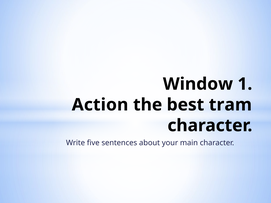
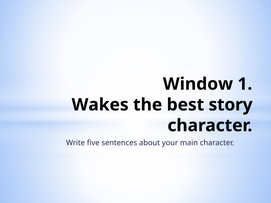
Action: Action -> Wakes
tram: tram -> story
